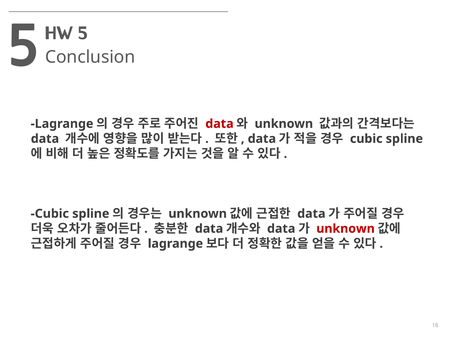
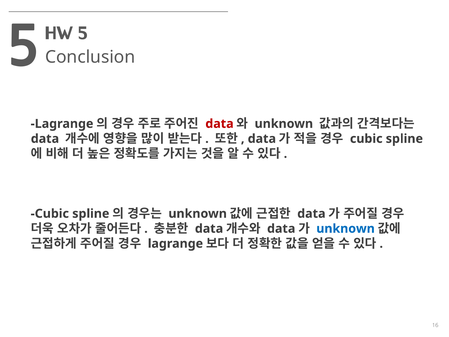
unknown at (346, 228) colour: red -> blue
